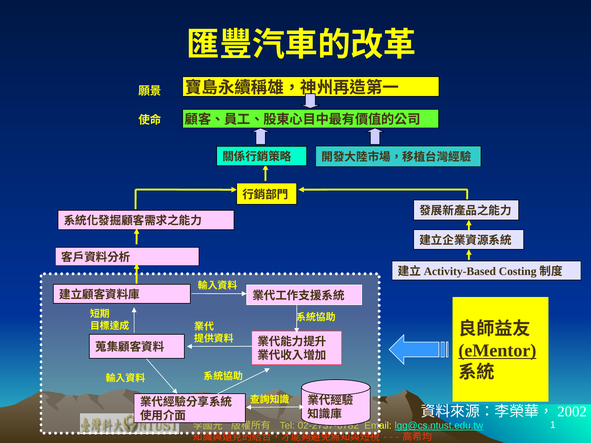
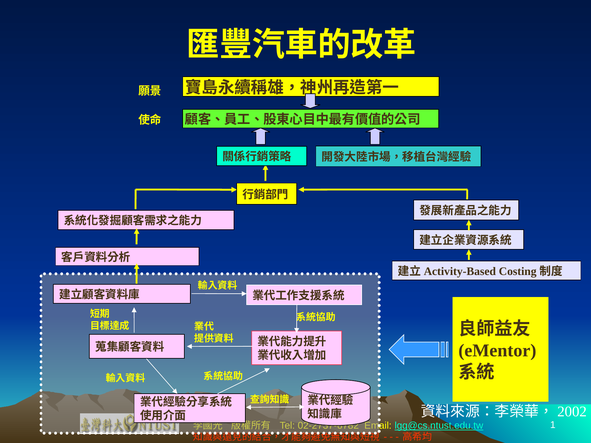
eMentor underline: present -> none
